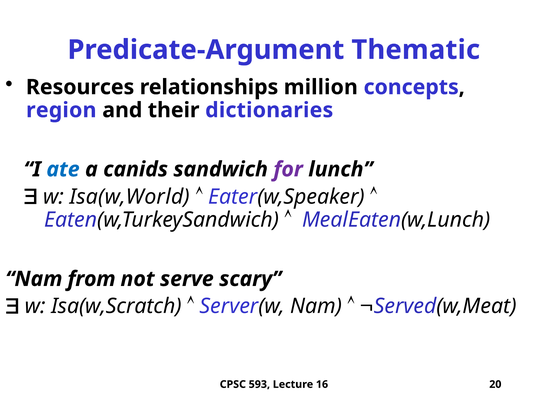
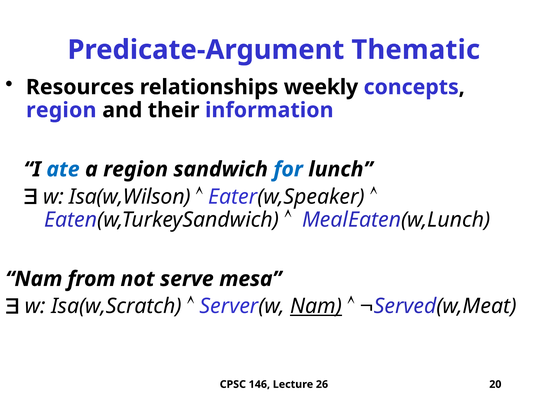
million: million -> weekly
dictionaries: dictionaries -> information
a canids: canids -> region
for colour: purple -> blue
Isa(w,World: Isa(w,World -> Isa(w,Wilson
scary: scary -> mesa
Nam at (316, 306) underline: none -> present
593: 593 -> 146
16: 16 -> 26
